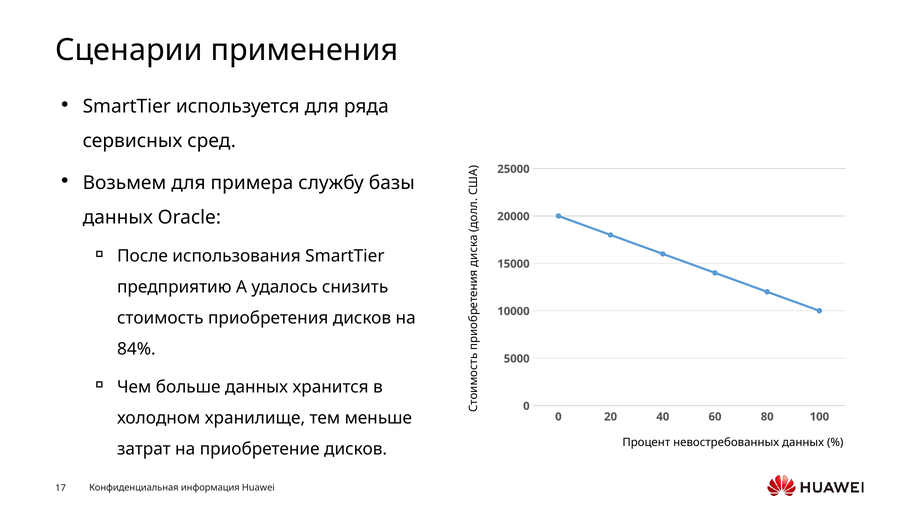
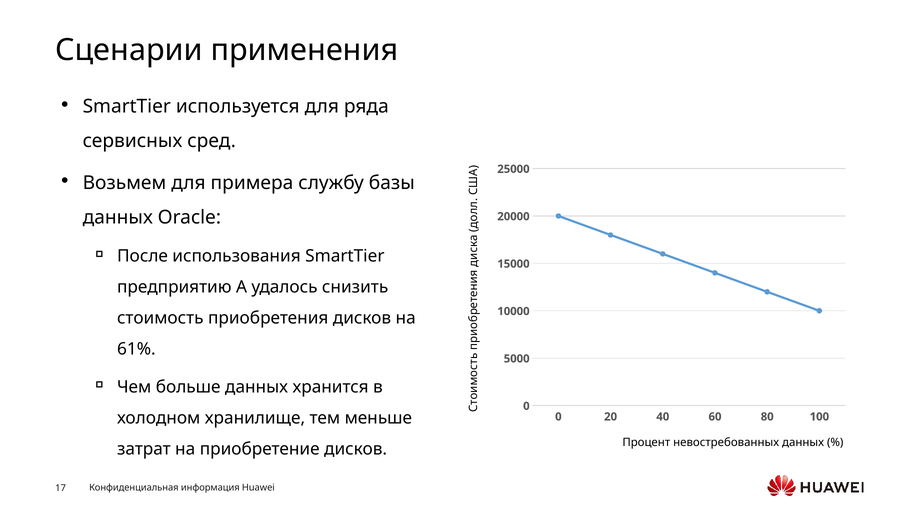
84%: 84% -> 61%
